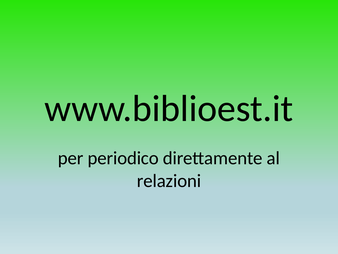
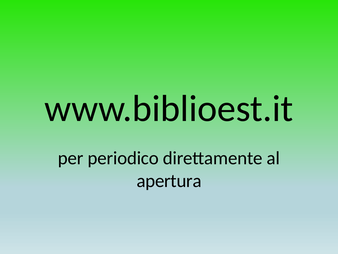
relazioni: relazioni -> apertura
